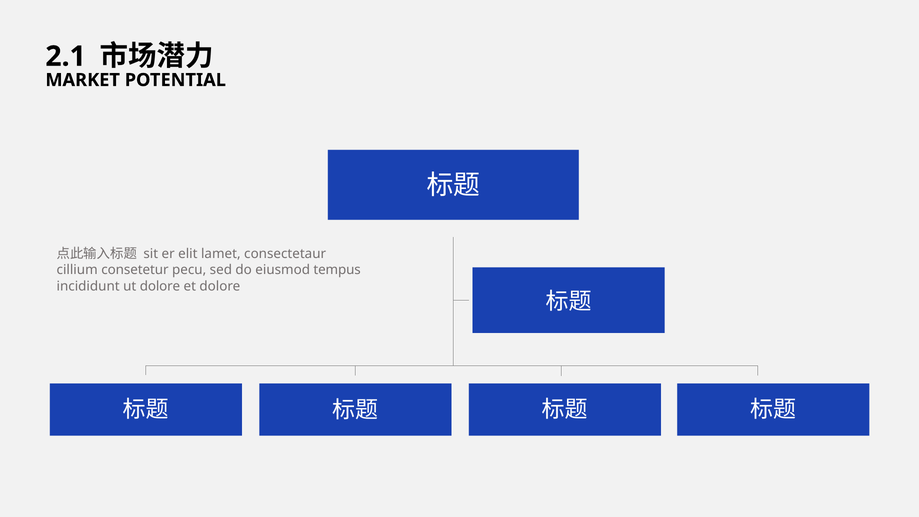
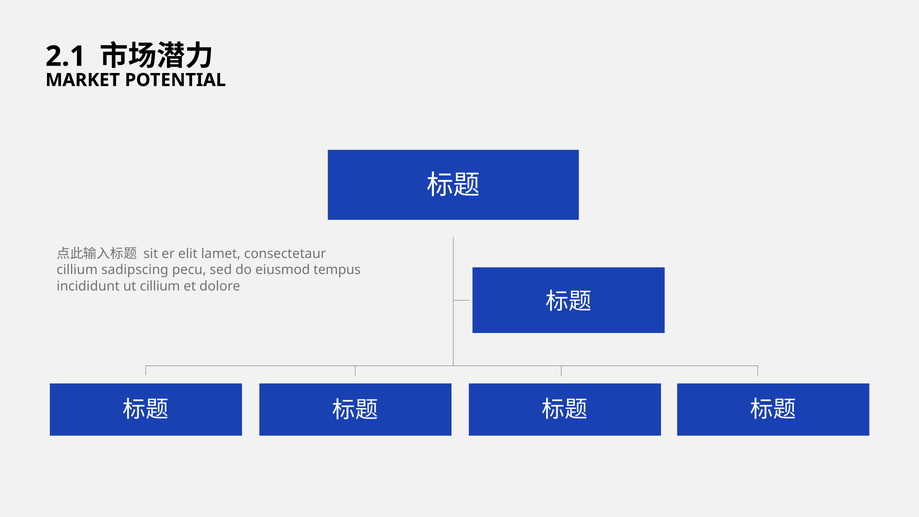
consetetur: consetetur -> sadipscing
ut dolore: dolore -> cillium
